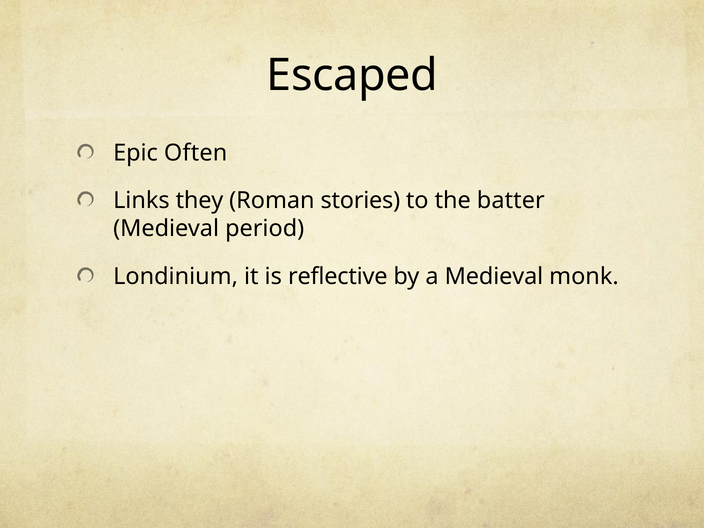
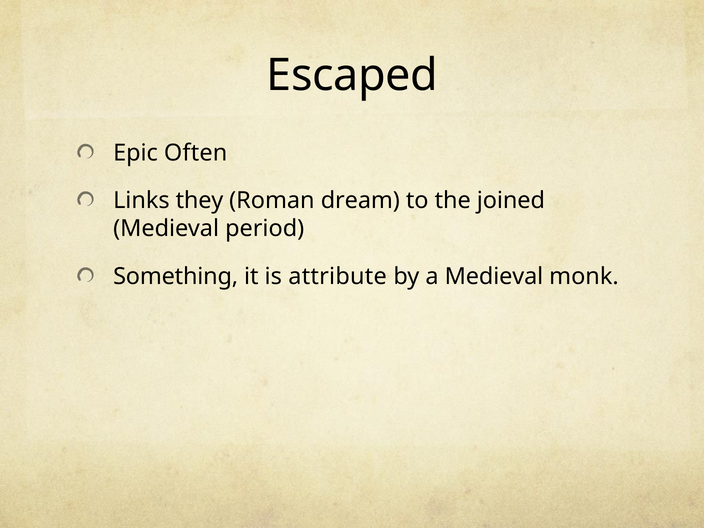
stories: stories -> dream
batter: batter -> joined
Londinium: Londinium -> Something
reflective: reflective -> attribute
